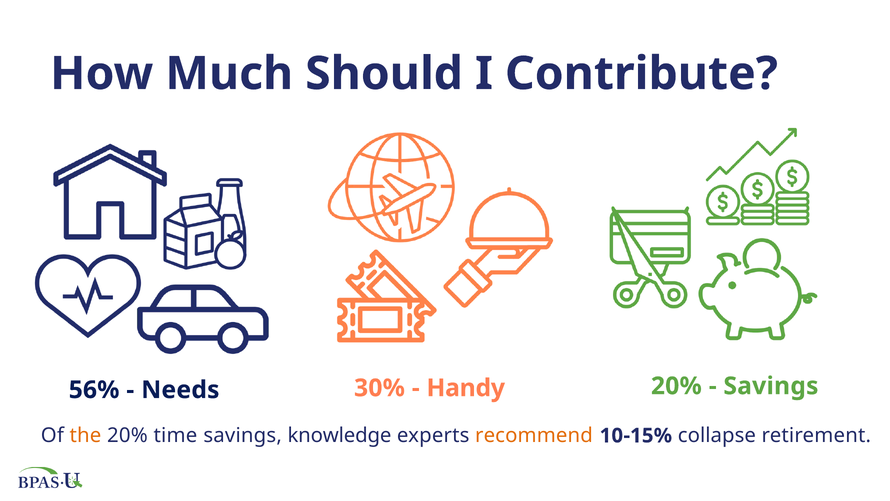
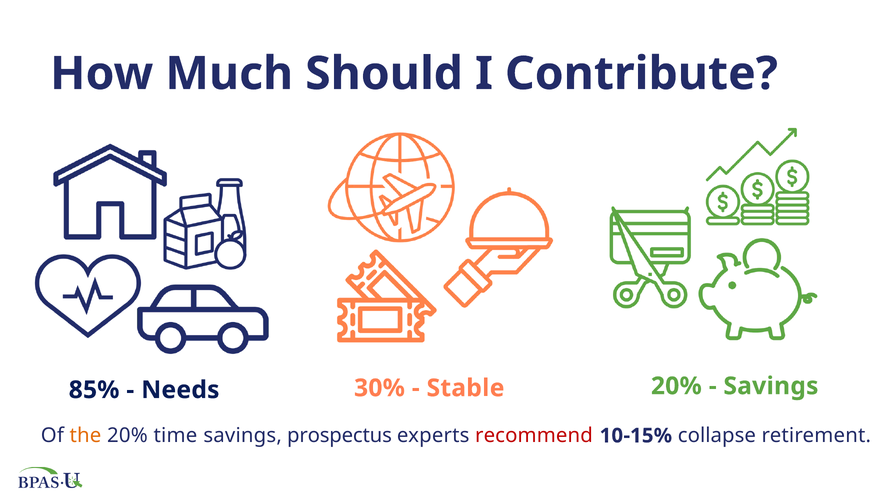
56%: 56% -> 85%
Handy: Handy -> Stable
knowledge: knowledge -> prospectus
recommend colour: orange -> red
